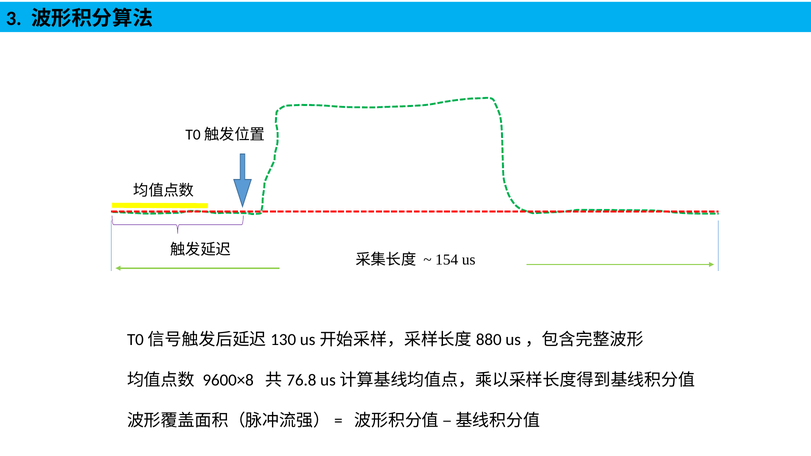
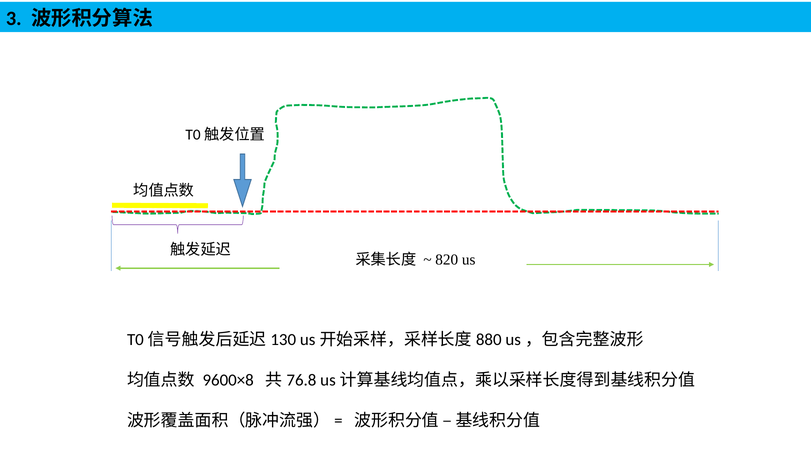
154: 154 -> 820
